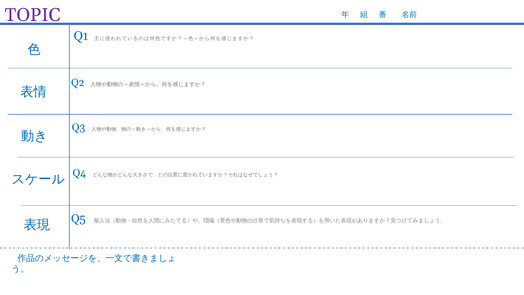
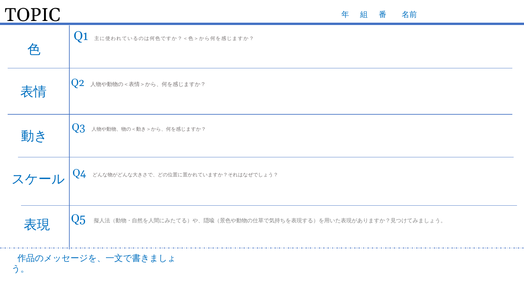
TOPIC colour: purple -> black
